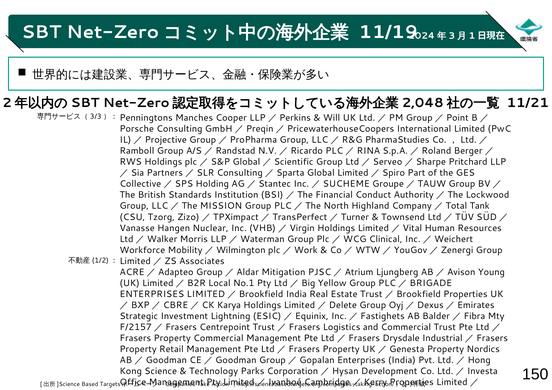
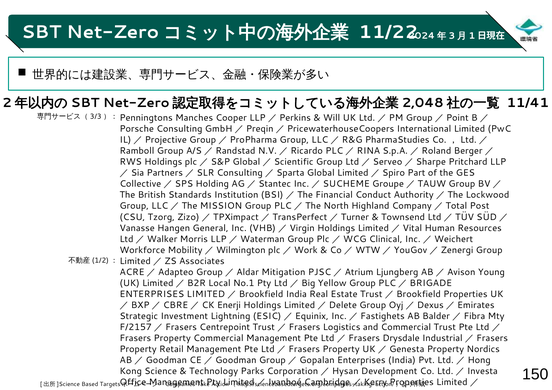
11/19: 11/19 -> 11/22
11/21: 11/21 -> 11/41
Tank: Tank -> Post
Nuclear: Nuclear -> General
Karya: Karya -> Enerji
